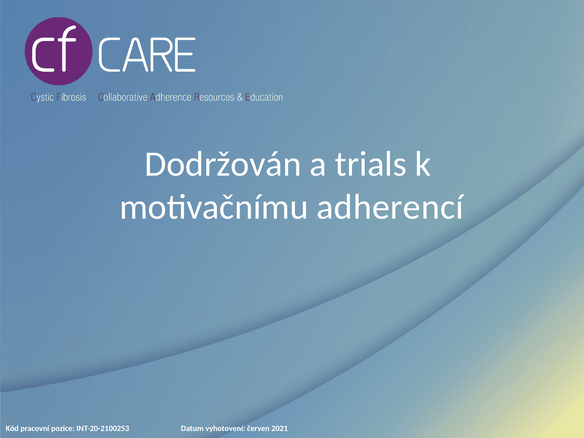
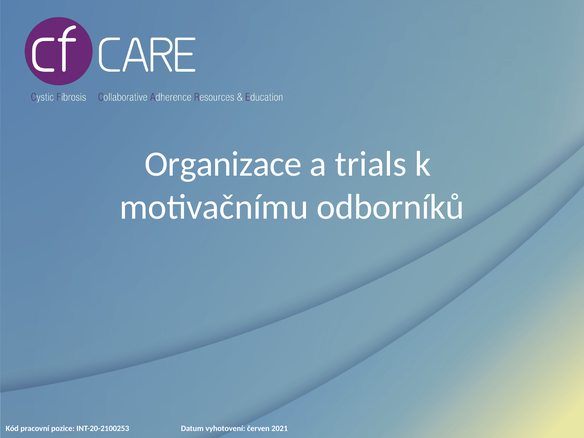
Dodržován: Dodržován -> Organizace
adherencí: adherencí -> odborníků
